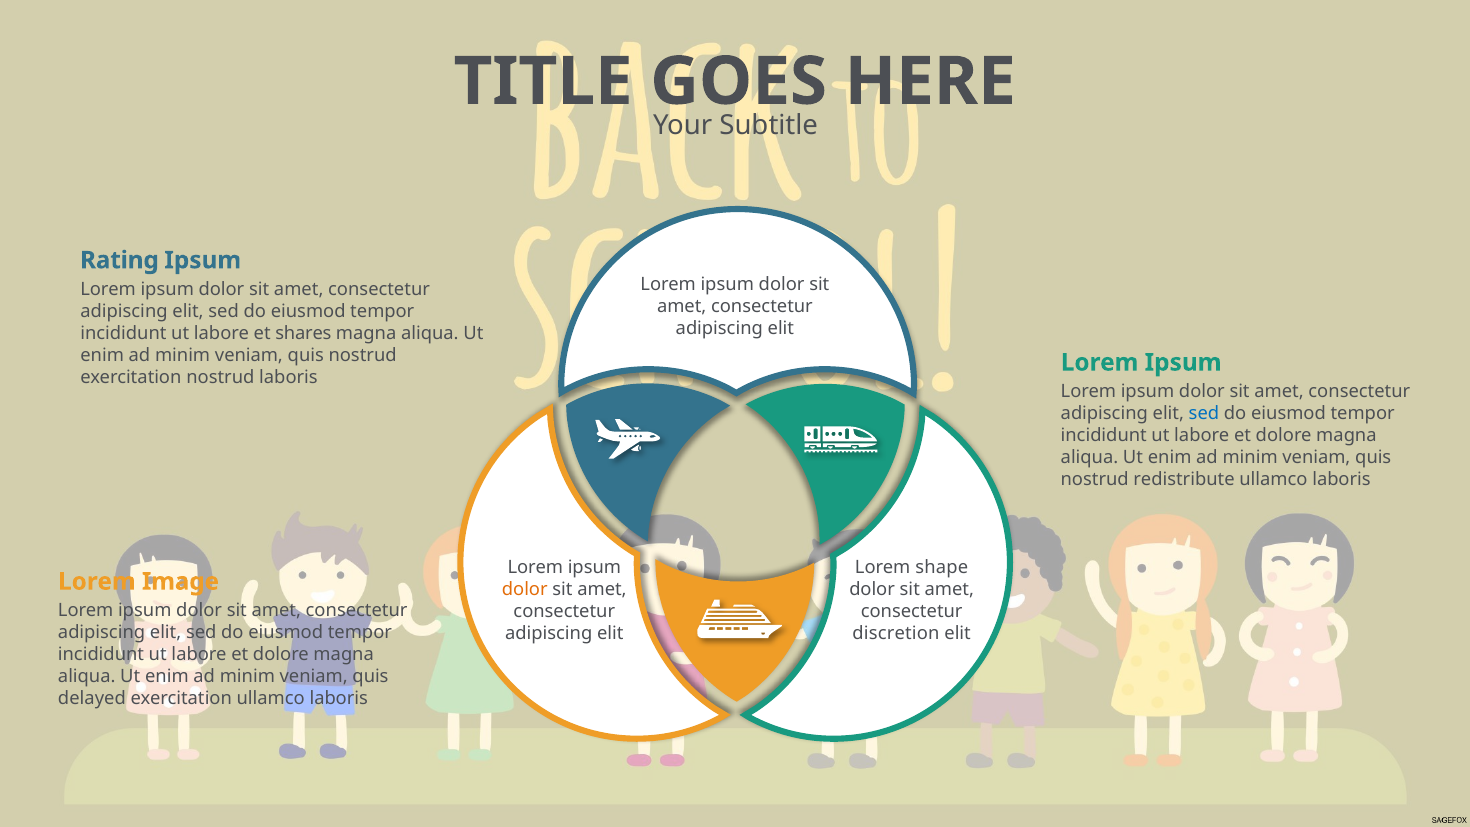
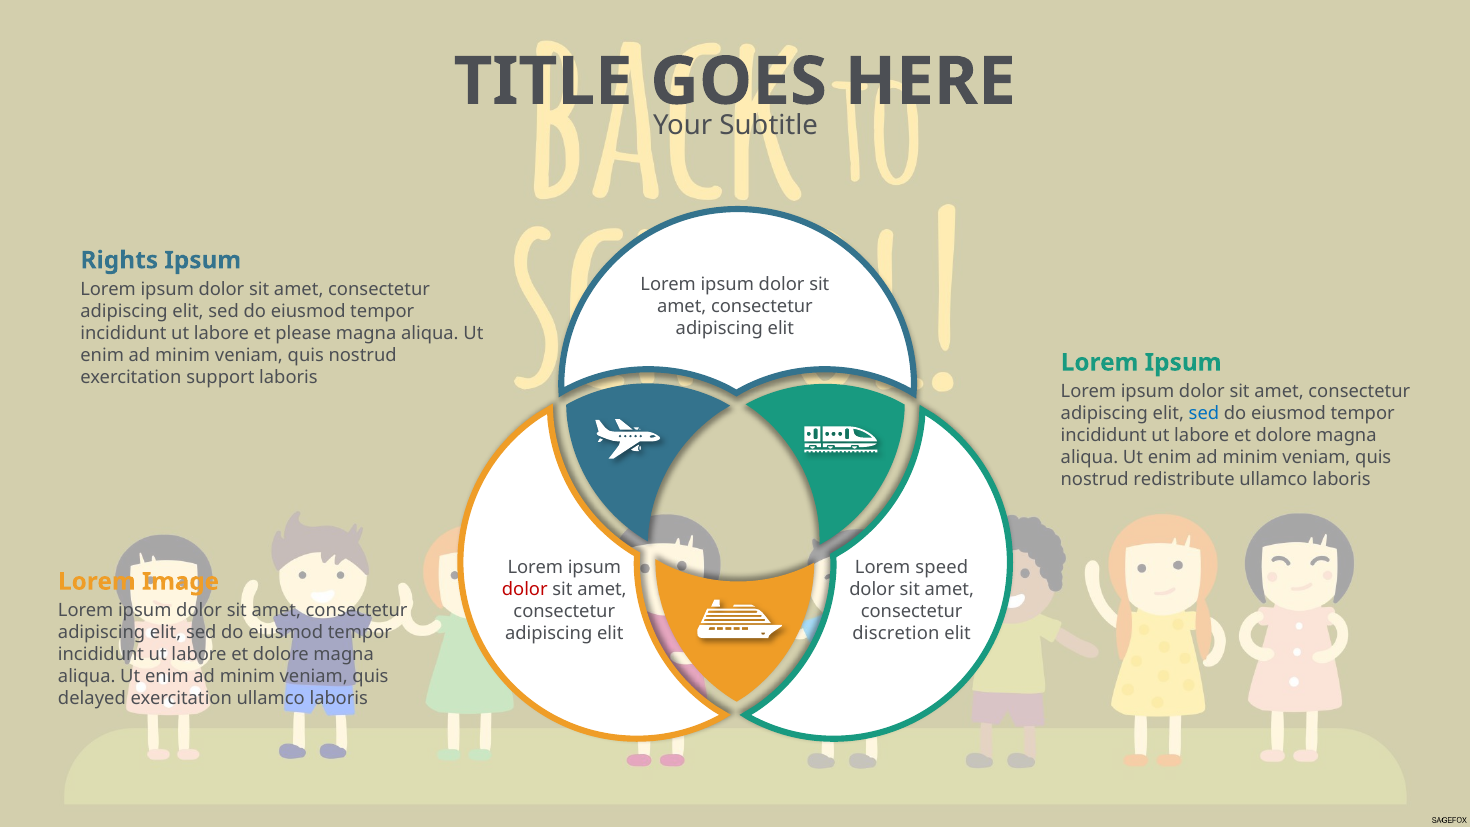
Rating: Rating -> Rights
shares: shares -> please
exercitation nostrud: nostrud -> support
shape: shape -> speed
dolor at (525, 590) colour: orange -> red
